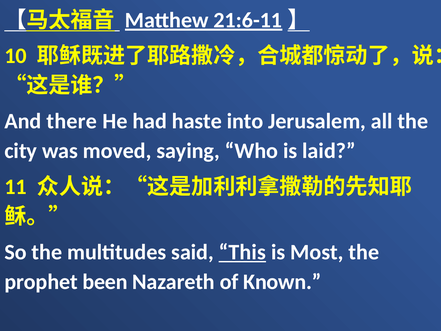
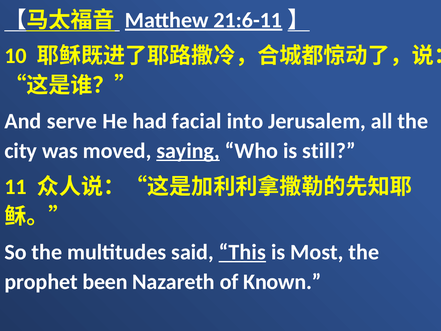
there: there -> serve
haste: haste -> facial
saying underline: none -> present
laid: laid -> still
